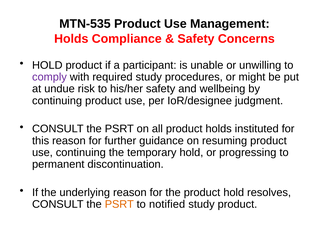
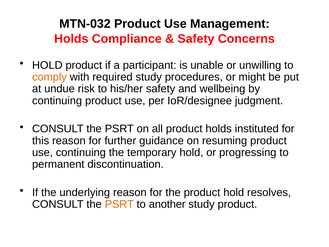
MTN-535: MTN-535 -> MTN-032
comply colour: purple -> orange
notified: notified -> another
